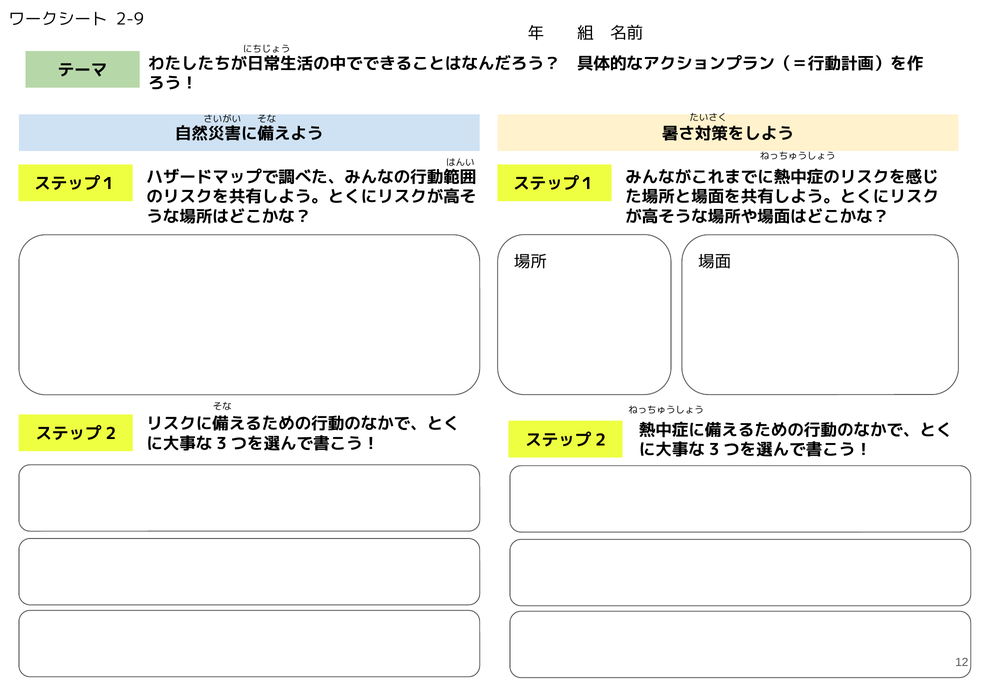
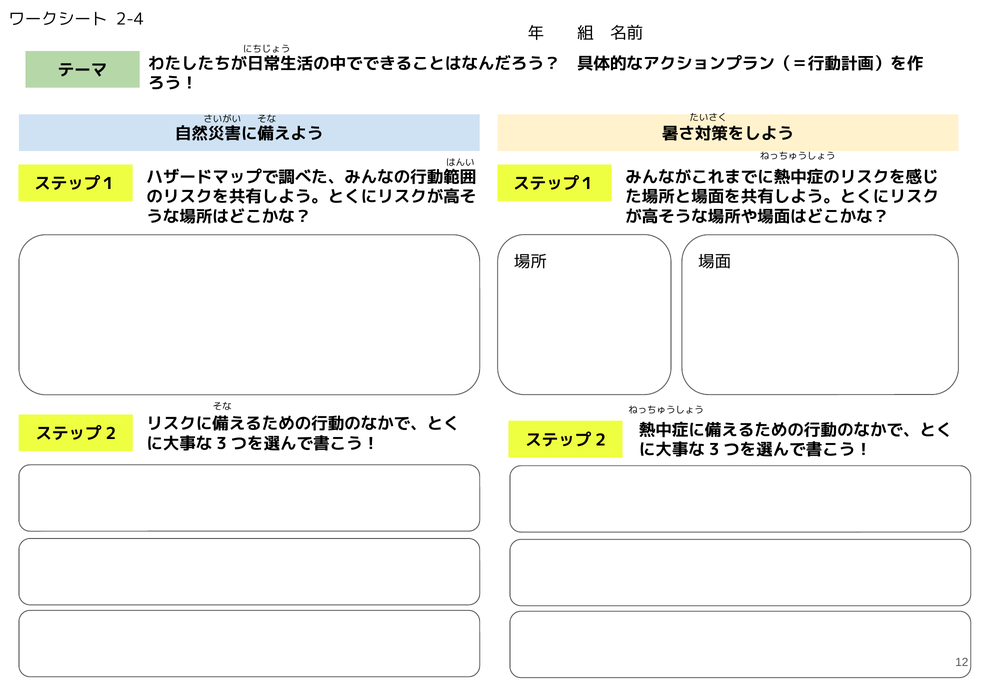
2-9: 2-9 -> 2-4
